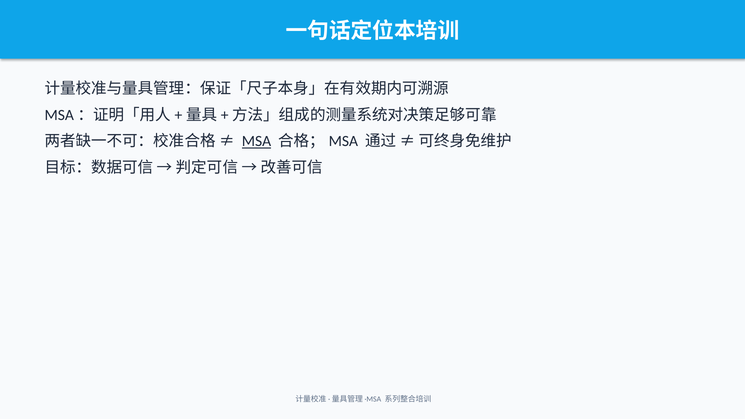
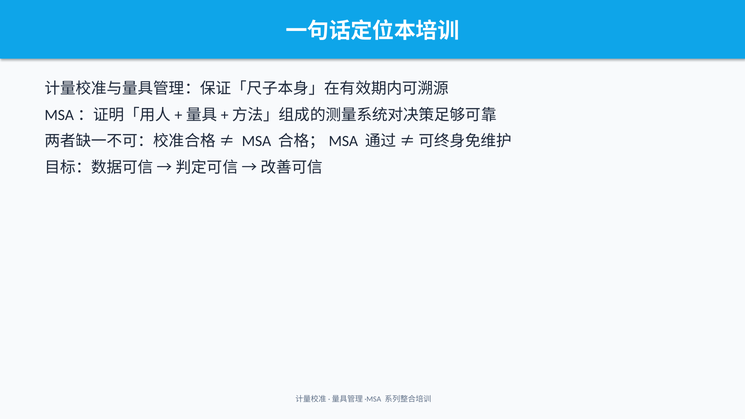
MSA underline: present -> none
